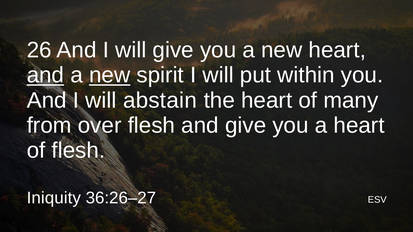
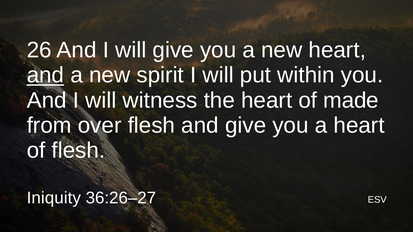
new at (110, 75) underline: present -> none
abstain: abstain -> witness
many: many -> made
